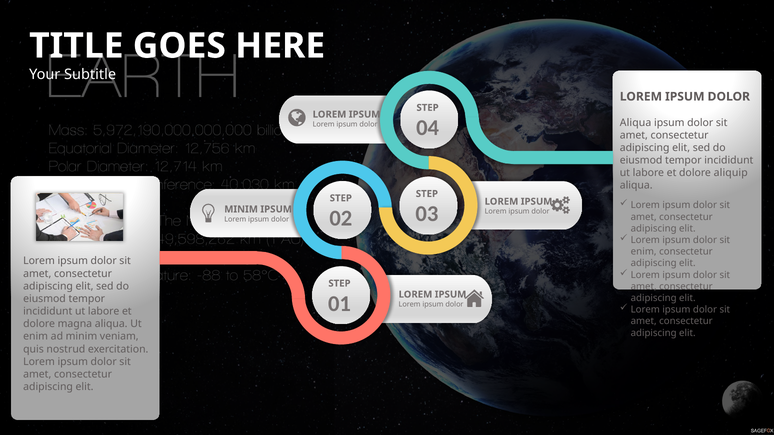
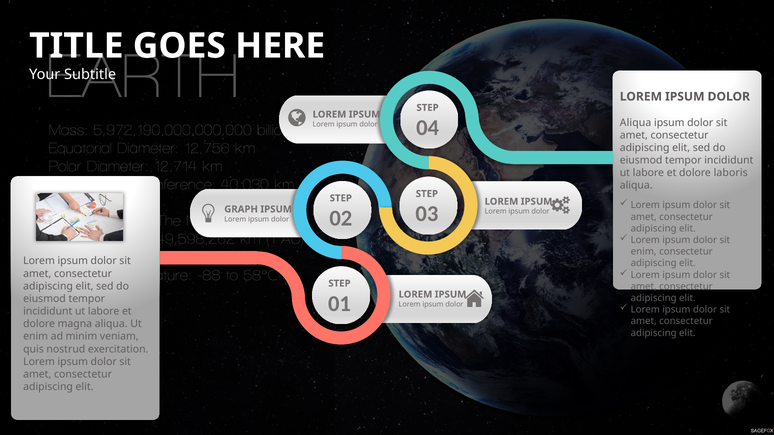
aliquip: aliquip -> laboris
MINIM at (241, 209): MINIM -> GRAPH
